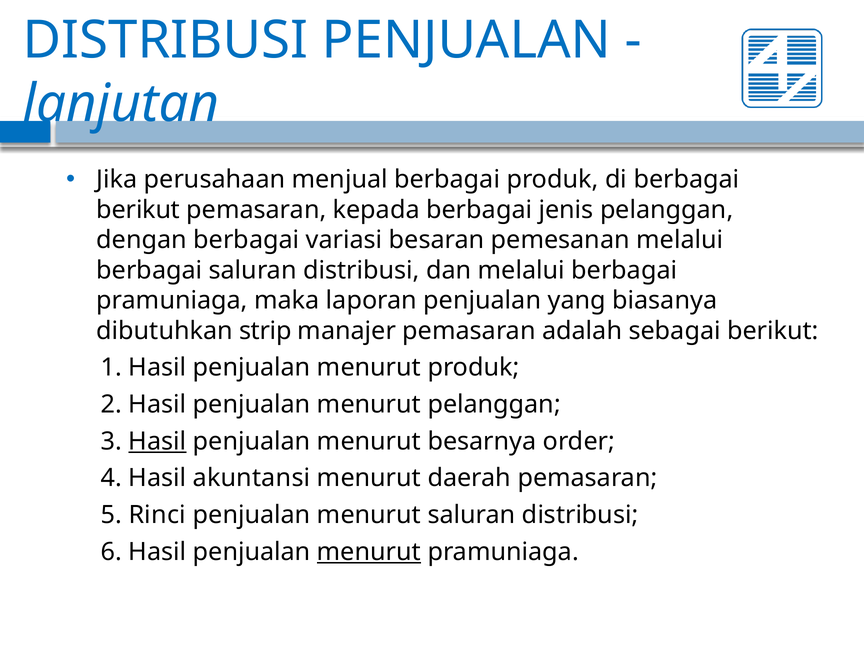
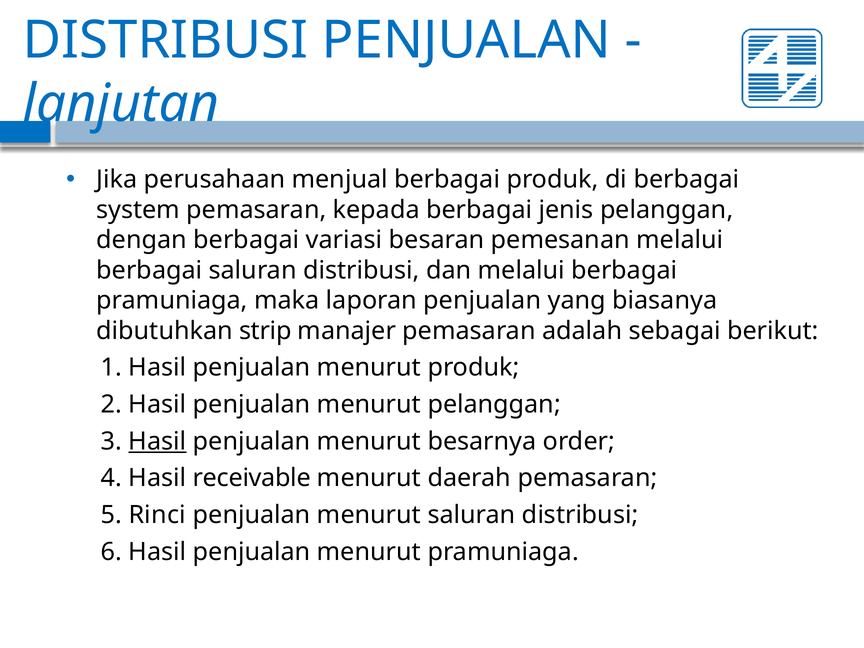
berikut at (138, 210): berikut -> system
akuntansi: akuntansi -> receivable
menurut at (369, 552) underline: present -> none
